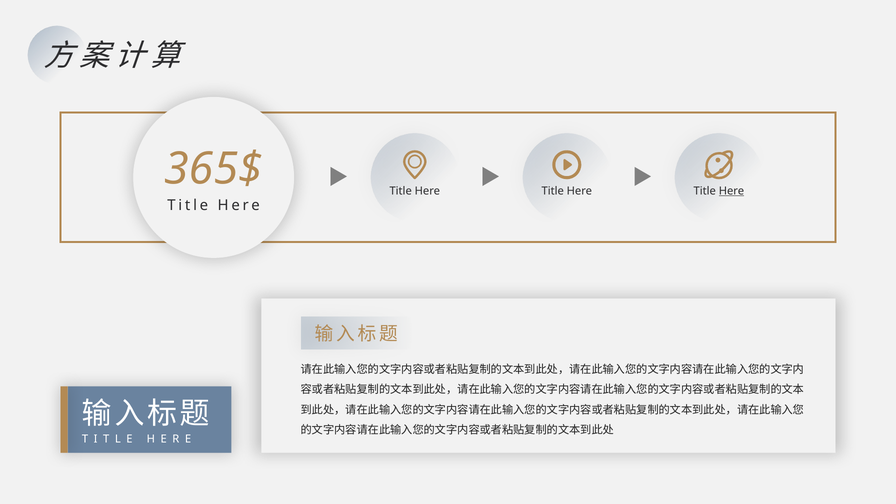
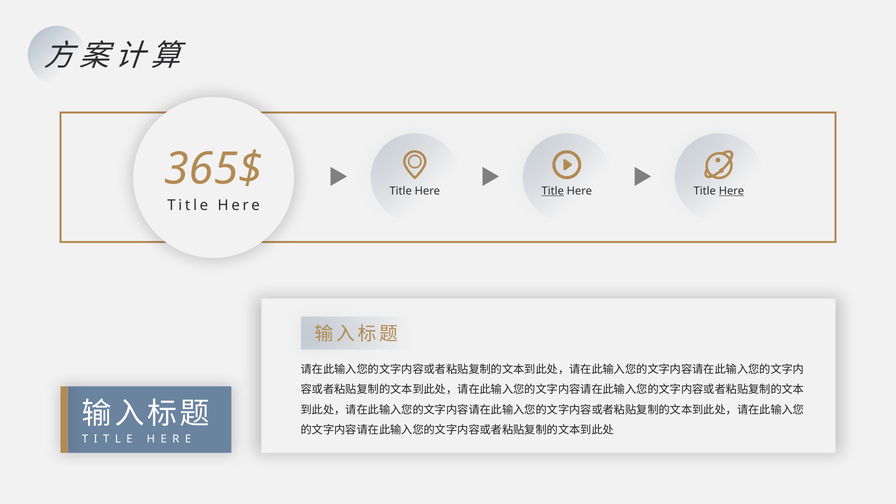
Title at (553, 191) underline: none -> present
